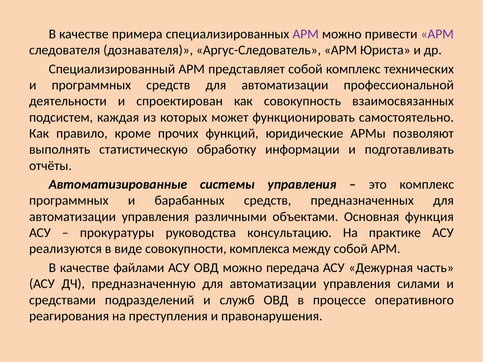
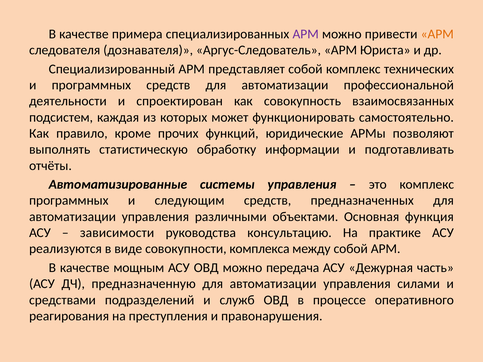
АРМ at (437, 34) colour: purple -> orange
барабанных: барабанных -> следующим
прокуратуры: прокуратуры -> зависимости
файлами: файлами -> мощным
